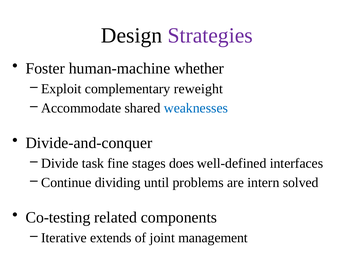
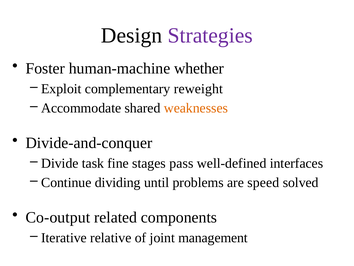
weaknesses colour: blue -> orange
does: does -> pass
intern: intern -> speed
Co-testing: Co-testing -> Co-output
extends: extends -> relative
